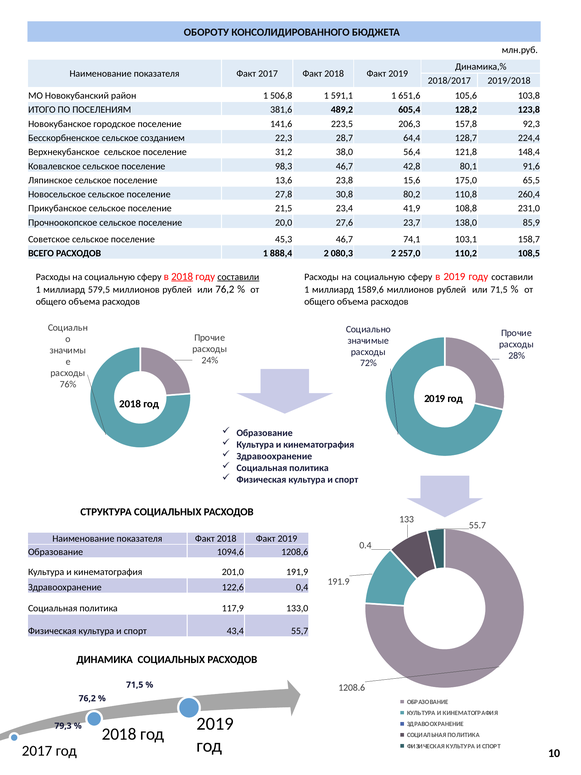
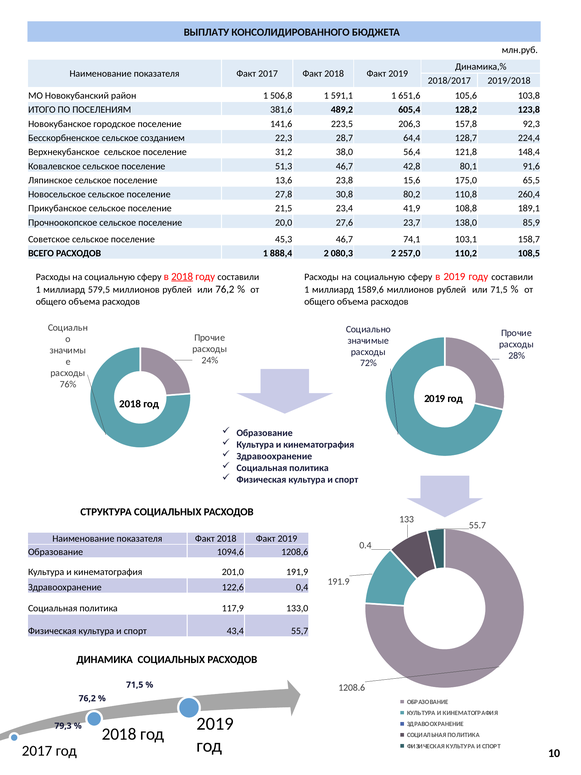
ОБОРОТУ: ОБОРОТУ -> ВЫПЛАТУ
98,3: 98,3 -> 51,3
231,0: 231,0 -> 189,1
составили at (238, 277) underline: present -> none
